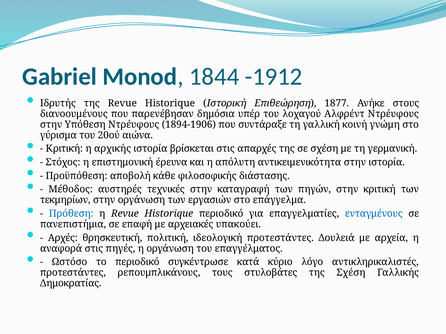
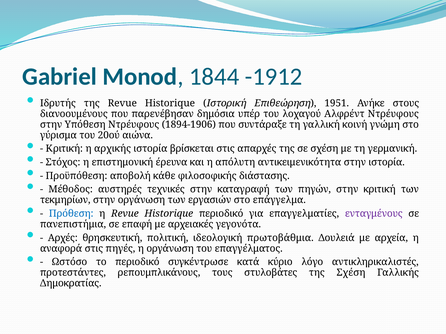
1877: 1877 -> 1951
ενταγμένους colour: blue -> purple
υπακούει: υπακούει -> γεγονότα
ιδεολογική προτεστάντες: προτεστάντες -> πρωτοβάθμια
